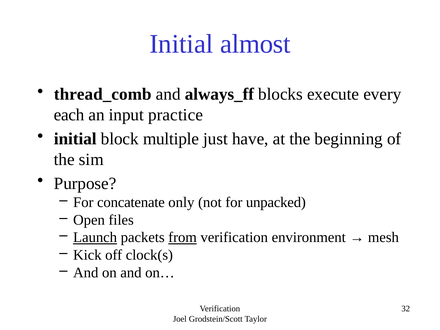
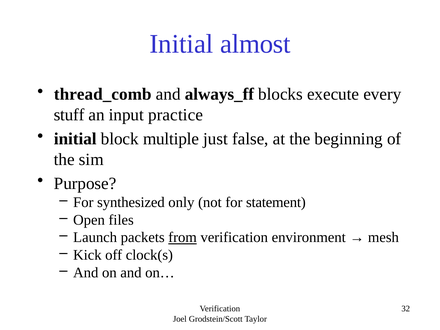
each: each -> stuff
have: have -> false
concatenate: concatenate -> synthesized
unpacked: unpacked -> statement
Launch underline: present -> none
